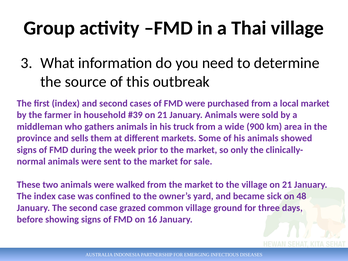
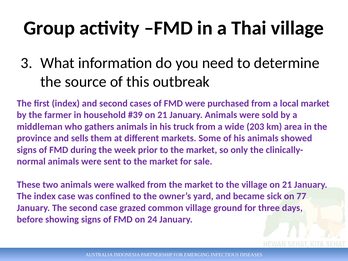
900: 900 -> 203
48: 48 -> 77
16: 16 -> 24
